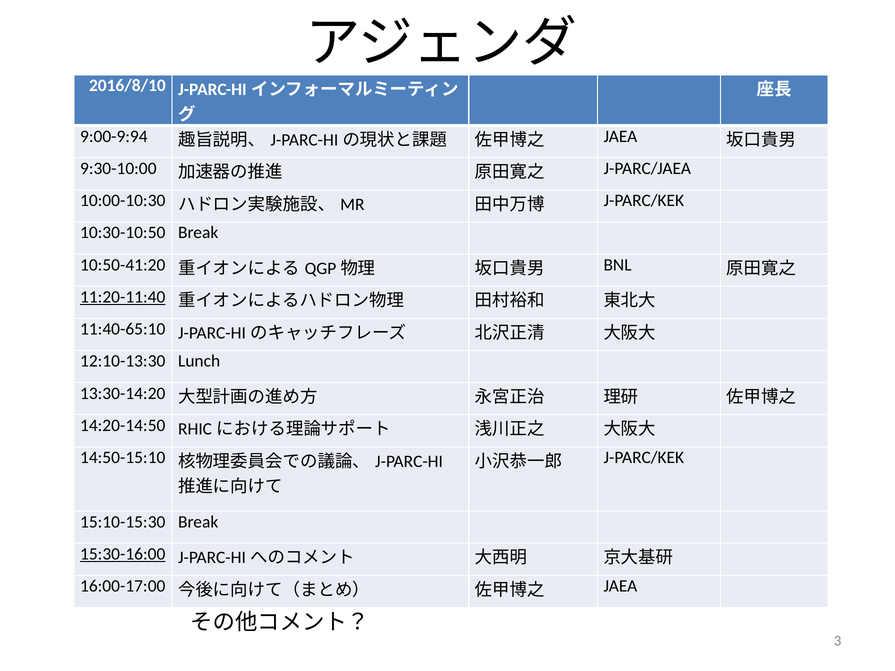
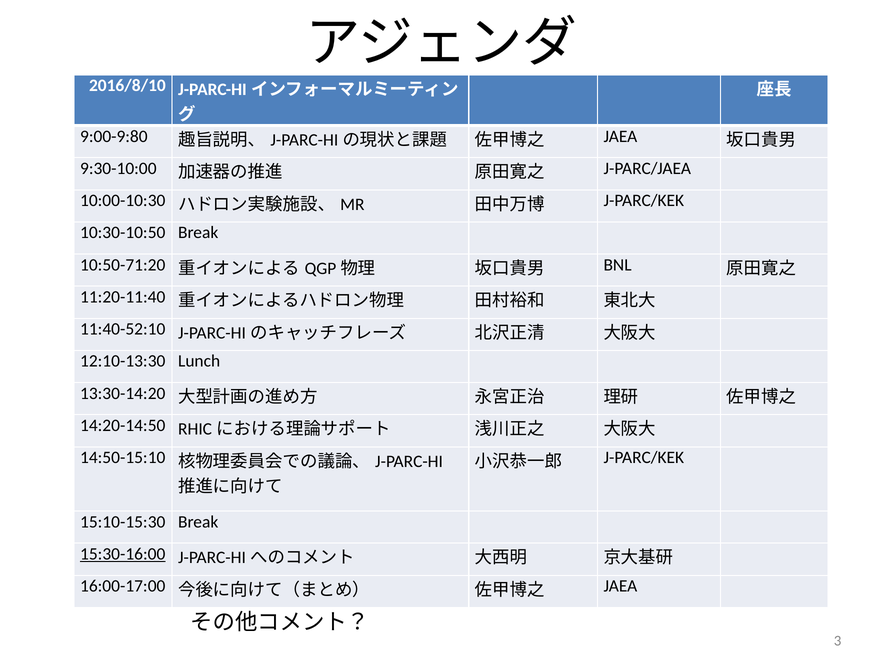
9:00-9:94: 9:00-9:94 -> 9:00-9:80
10:50-41:20: 10:50-41:20 -> 10:50-71:20
11:20-11:40 underline: present -> none
11:40-65:10: 11:40-65:10 -> 11:40-52:10
